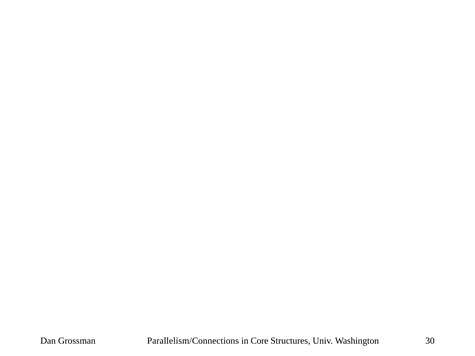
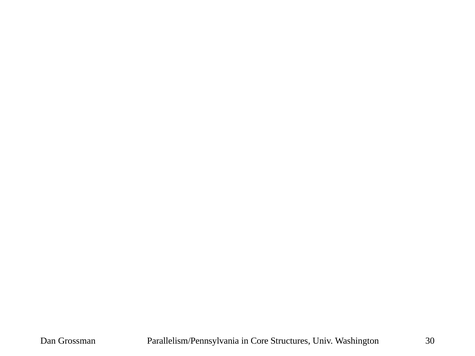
Parallelism/Connections: Parallelism/Connections -> Parallelism/Pennsylvania
